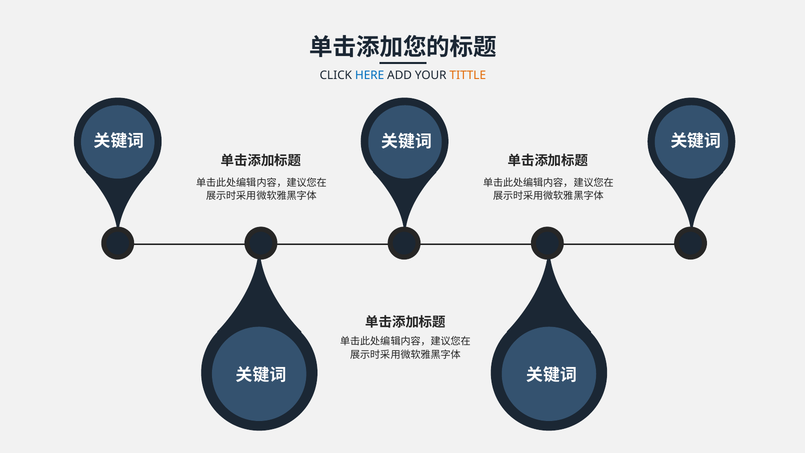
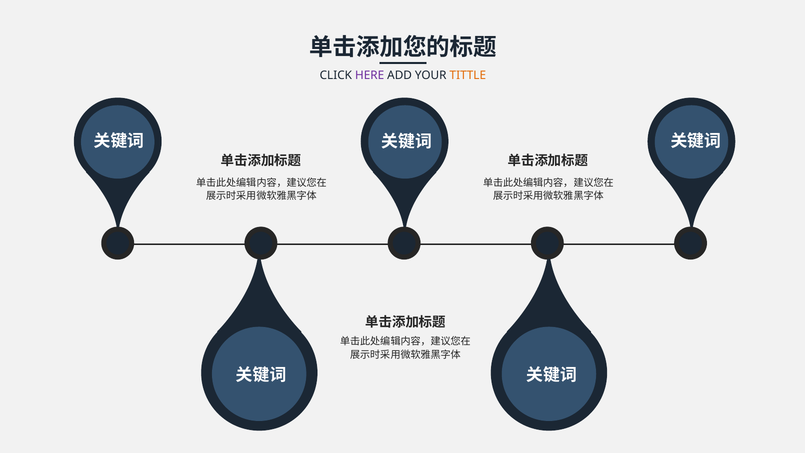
HERE colour: blue -> purple
